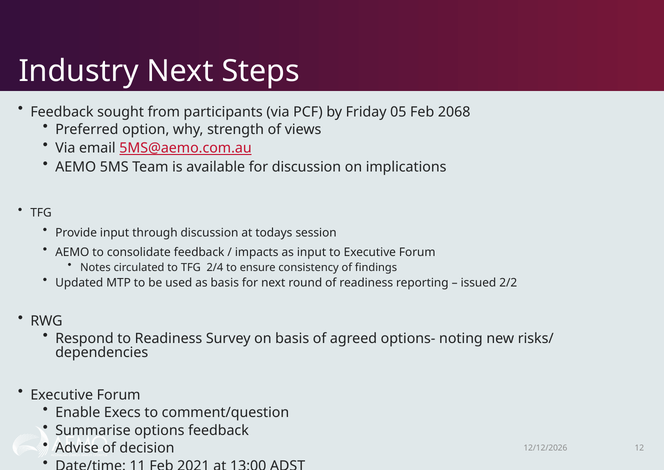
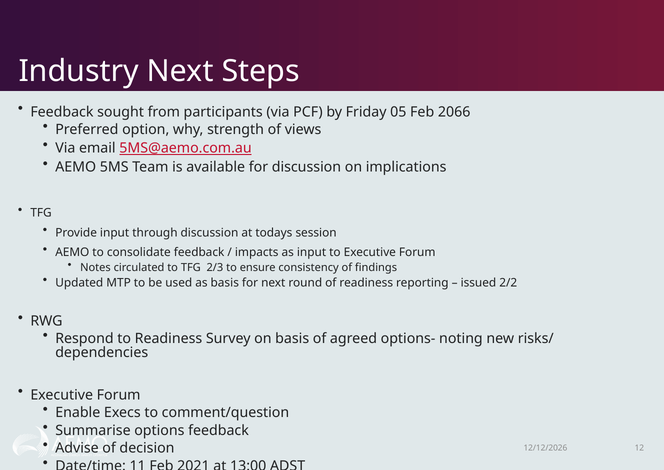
2068: 2068 -> 2066
2/4: 2/4 -> 2/3
